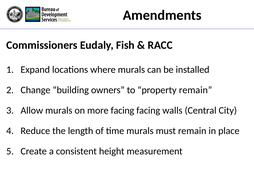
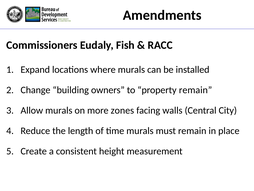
more facing: facing -> zones
